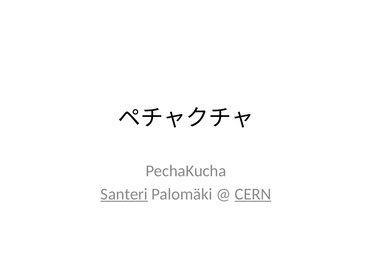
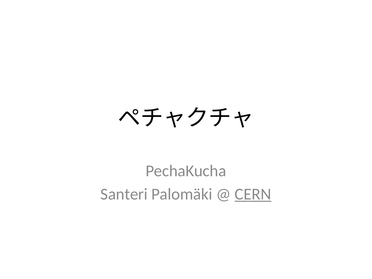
Santeri underline: present -> none
